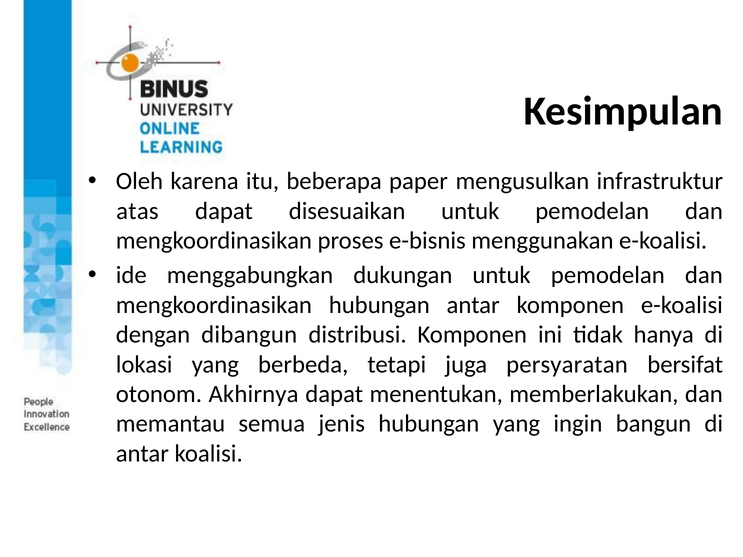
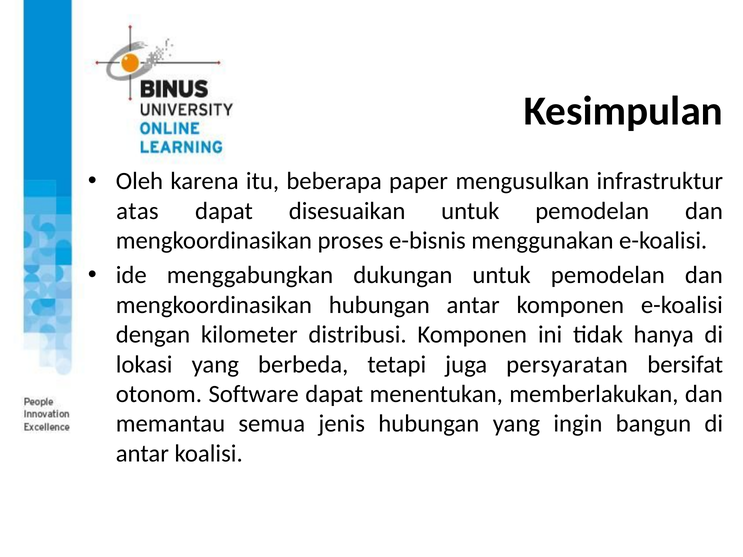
dibangun: dibangun -> kilometer
Akhirnya: Akhirnya -> Software
